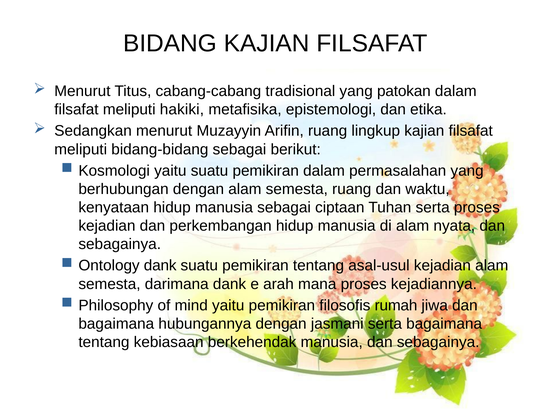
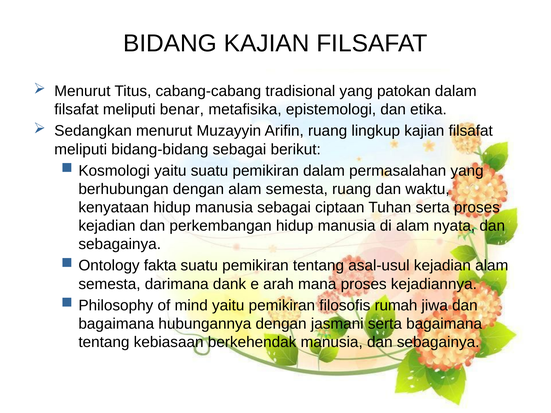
hakiki: hakiki -> benar
Ontology dank: dank -> fakta
